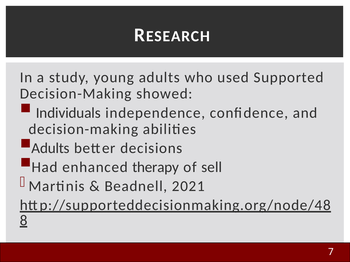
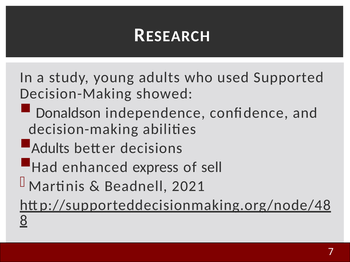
Individuals: Individuals -> Donaldson
therapy: therapy -> express
